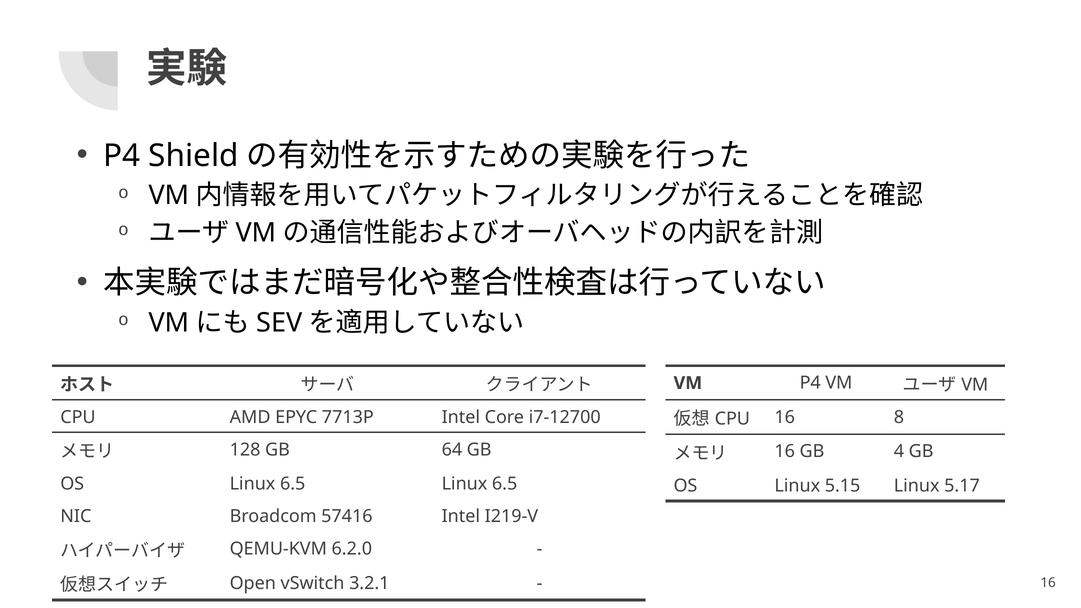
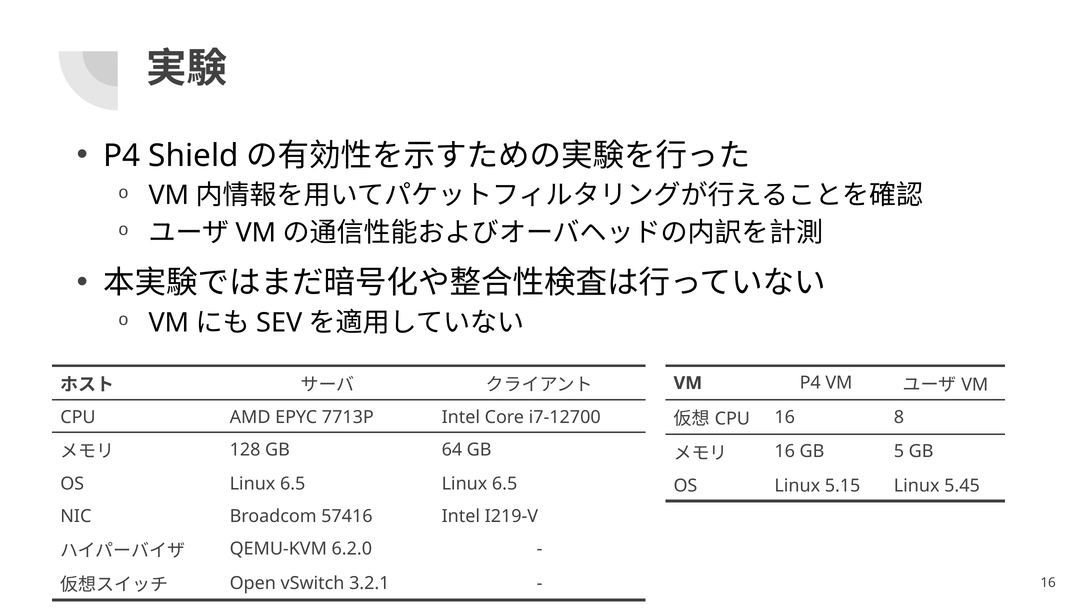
4: 4 -> 5
5.17: 5.17 -> 5.45
